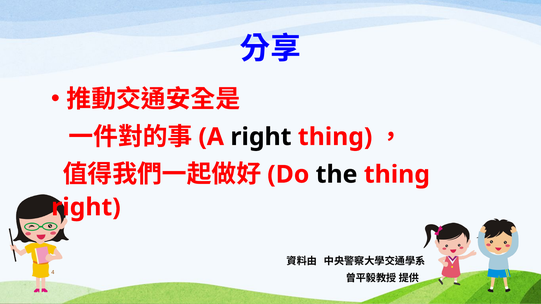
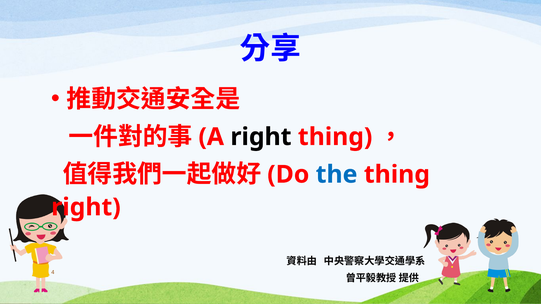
the colour: black -> blue
